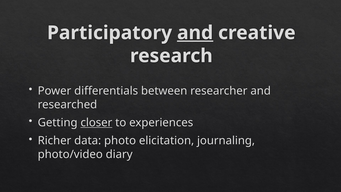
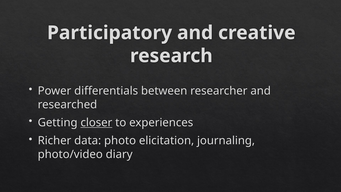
and at (195, 33) underline: present -> none
